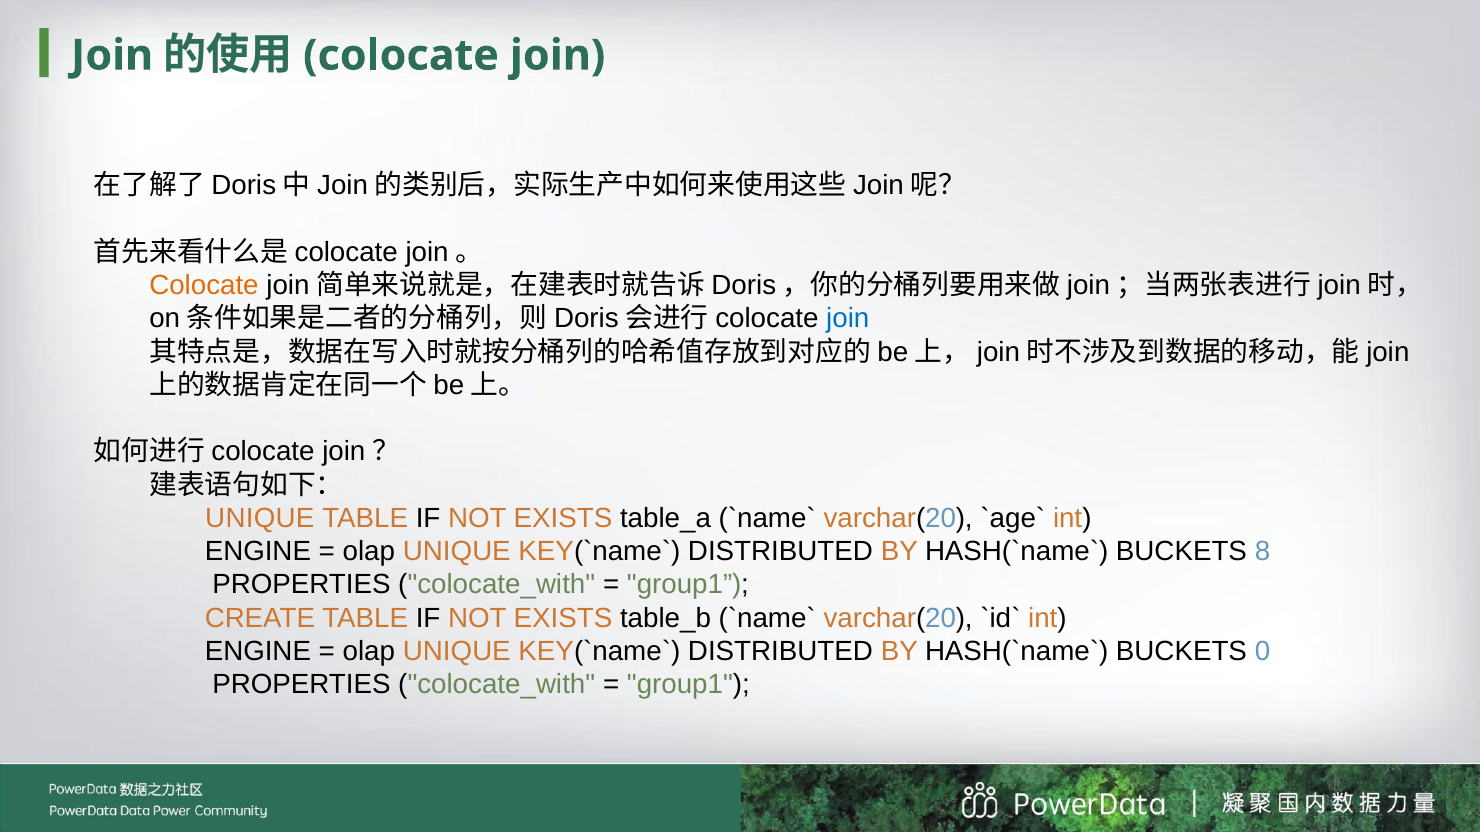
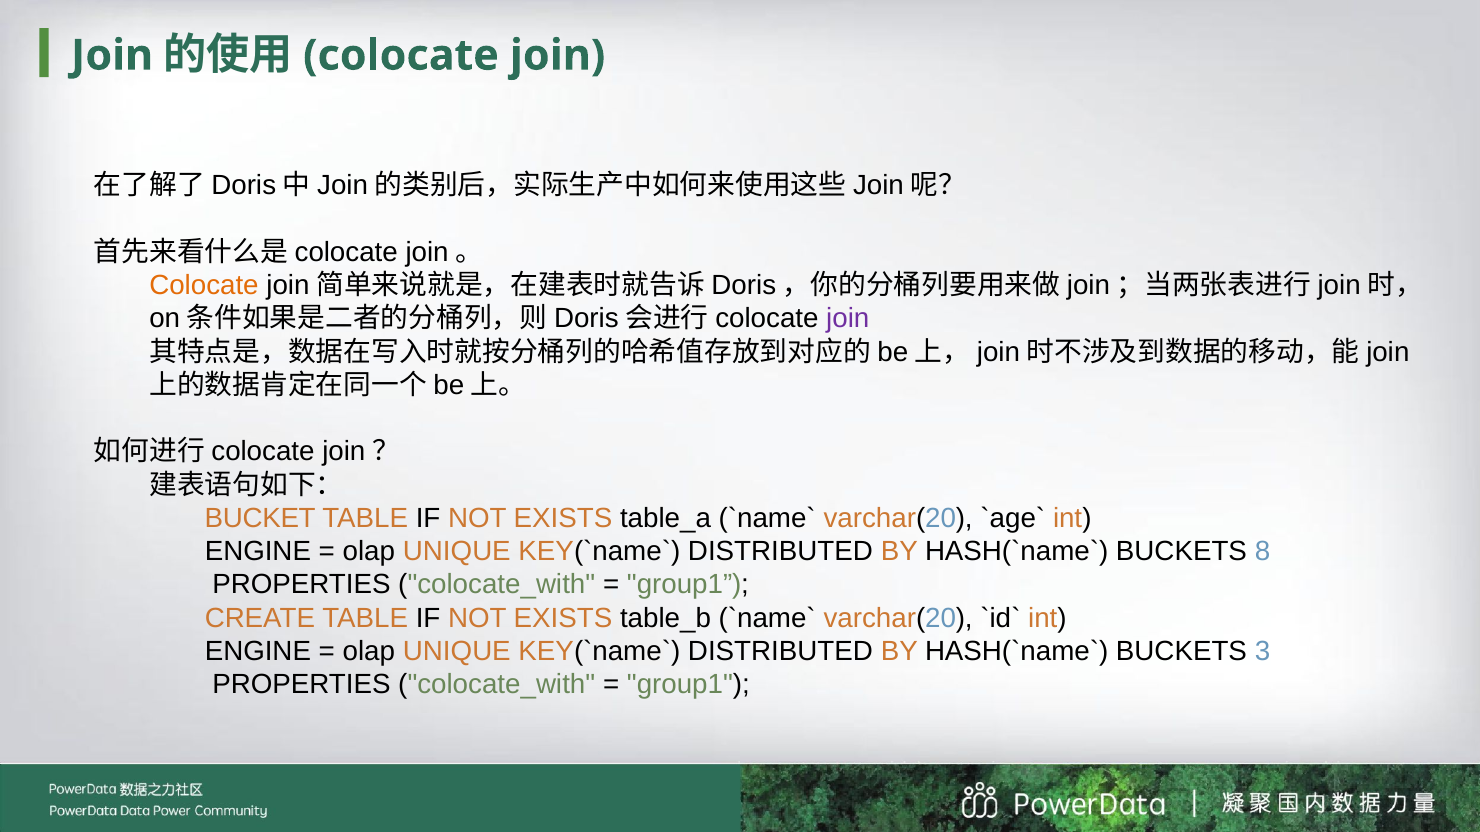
join at (848, 319) colour: blue -> purple
UNIQUE at (260, 519): UNIQUE -> BUCKET
0: 0 -> 3
